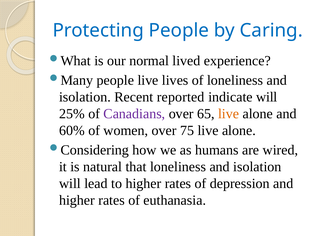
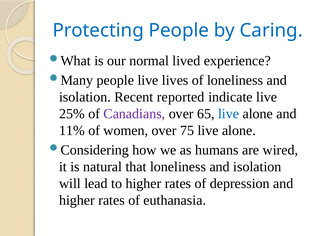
indicate will: will -> live
live at (229, 114) colour: orange -> blue
60%: 60% -> 11%
